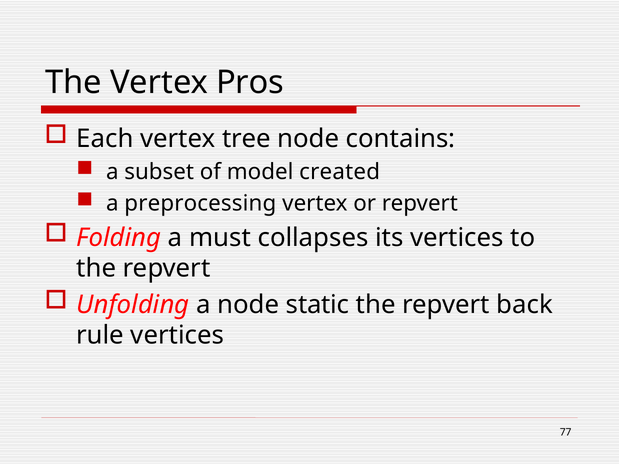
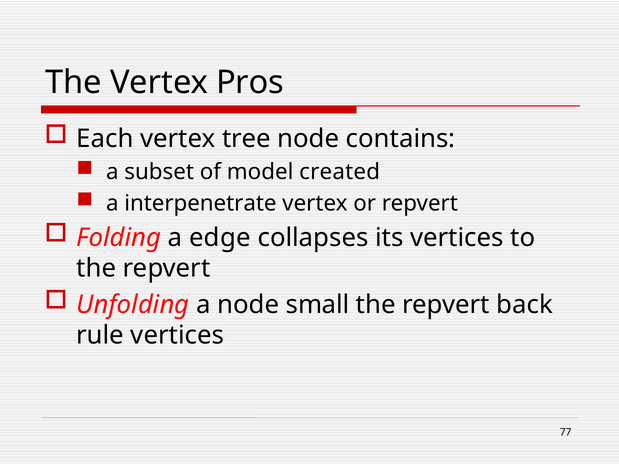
preprocessing: preprocessing -> interpenetrate
must: must -> edge
static: static -> small
